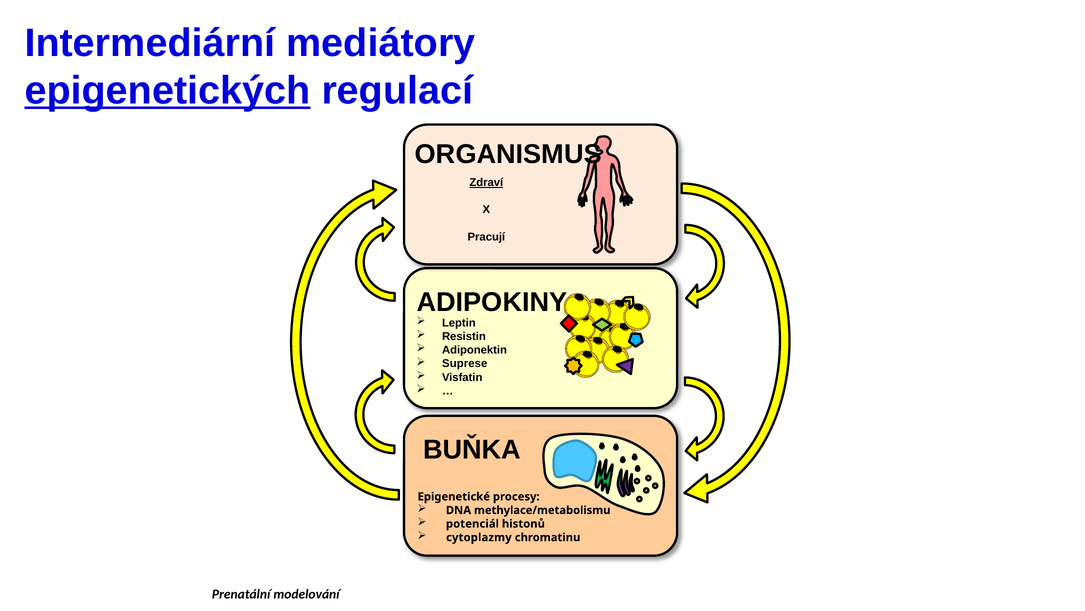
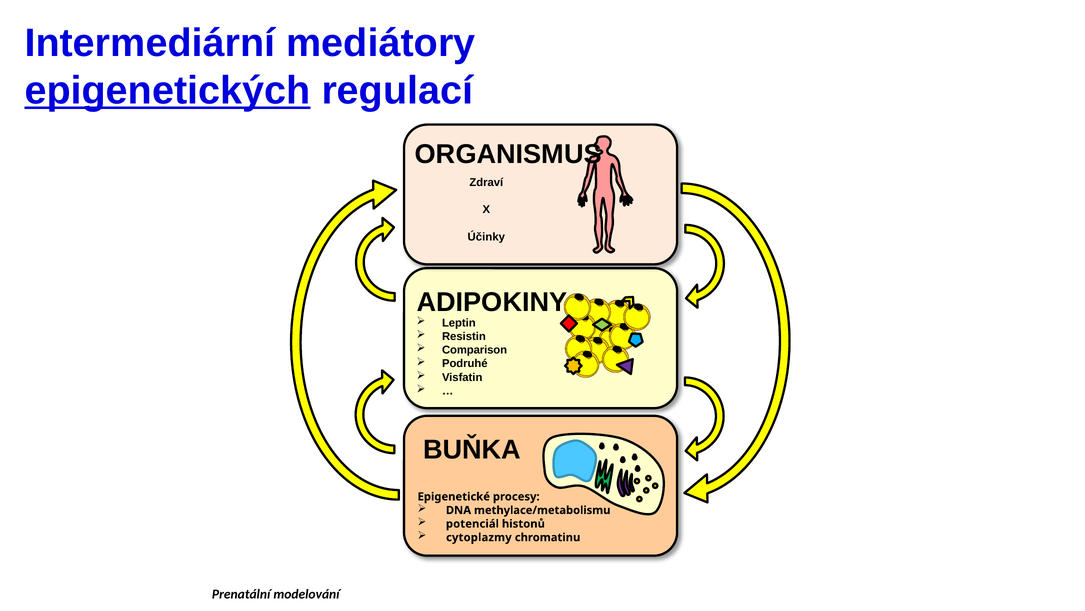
Zdraví underline: present -> none
Pracují: Pracují -> Účinky
Adiponektin: Adiponektin -> Comparison
Suprese: Suprese -> Podruhé
